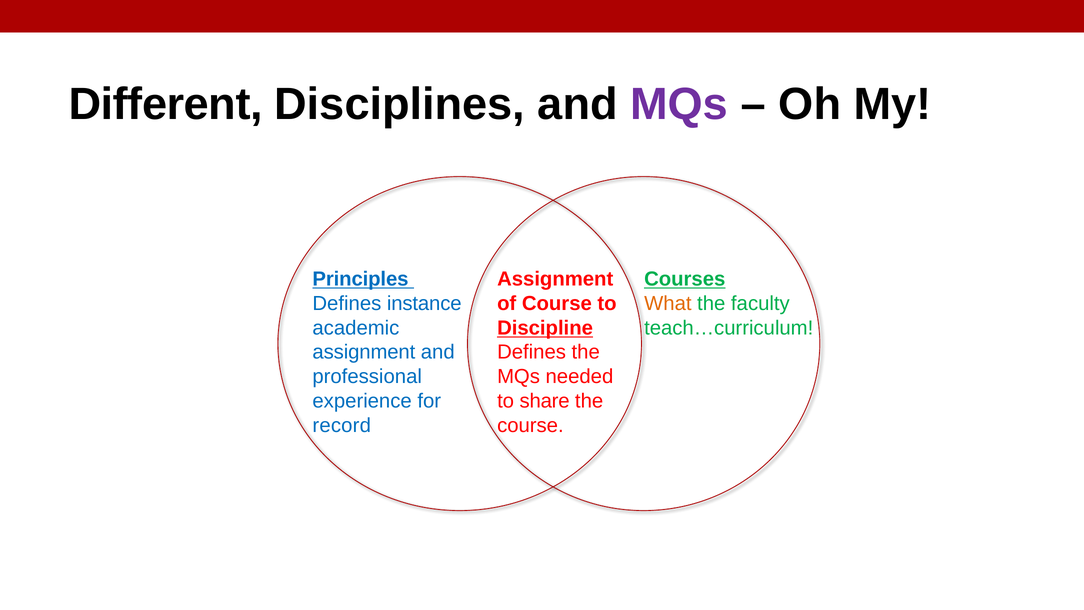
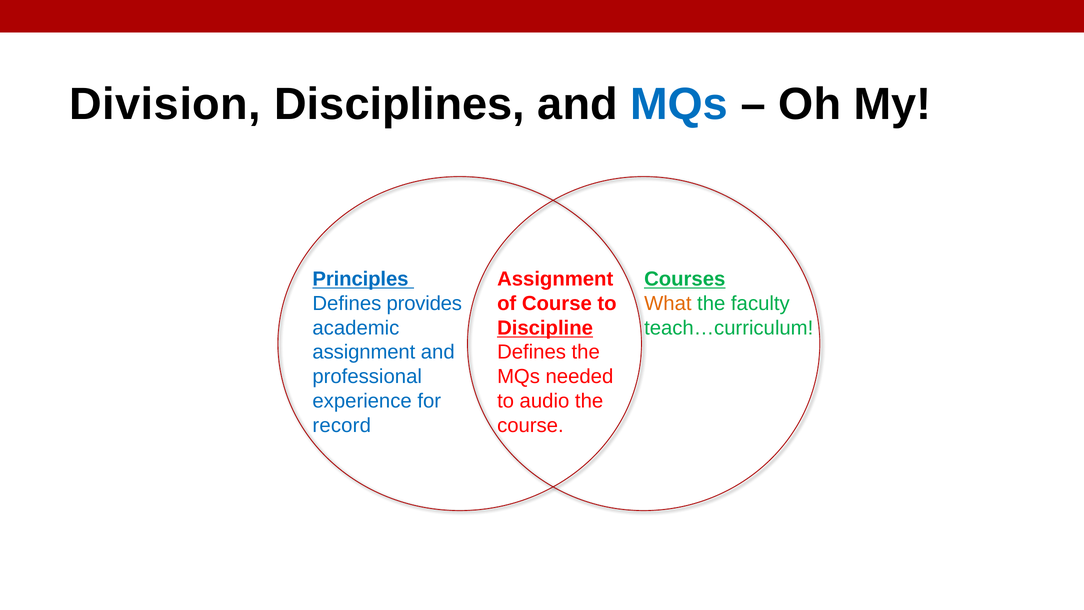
Different: Different -> Division
MQs at (679, 104) colour: purple -> blue
instance: instance -> provides
share: share -> audio
